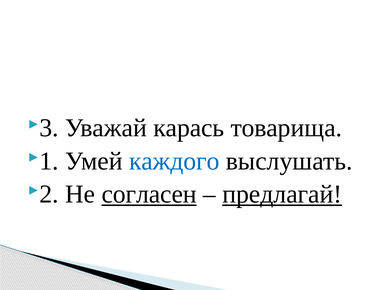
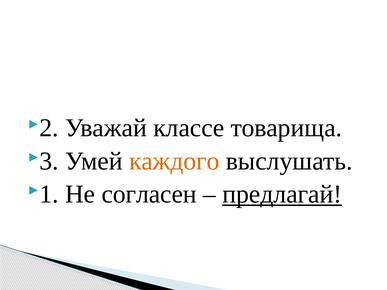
3: 3 -> 2
карась: карась -> классе
1: 1 -> 3
каждого colour: blue -> orange
2: 2 -> 1
согласен underline: present -> none
